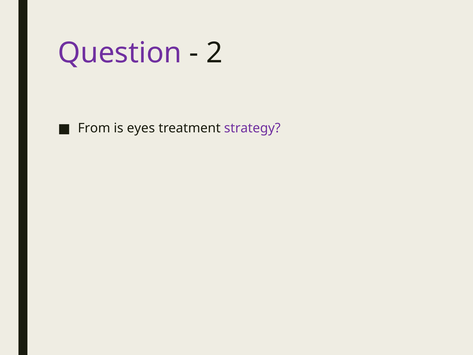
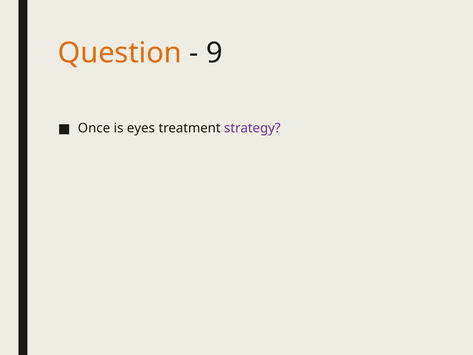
Question colour: purple -> orange
2: 2 -> 9
From: From -> Once
